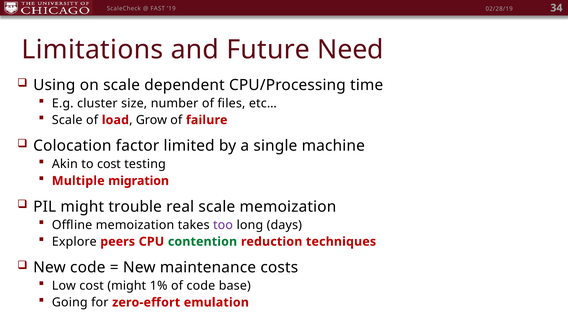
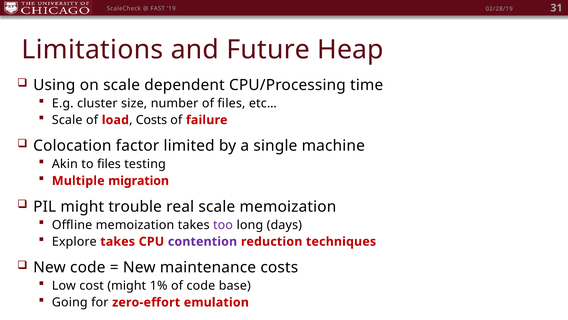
34: 34 -> 31
Need: Need -> Heap
Grow at (151, 120): Grow -> Costs
to cost: cost -> files
Explore peers: peers -> takes
contention colour: green -> purple
